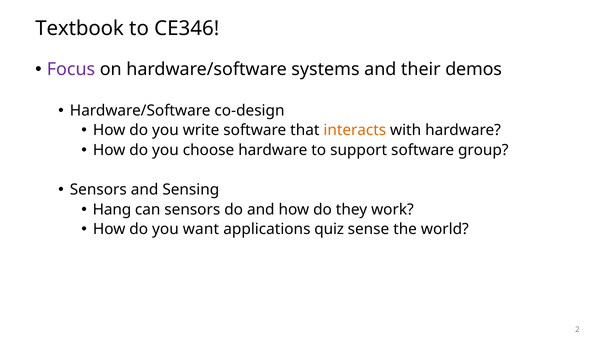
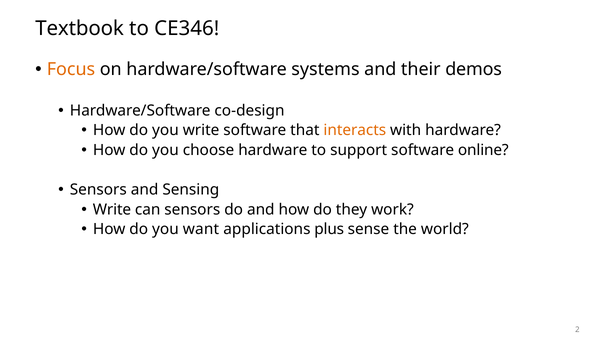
Focus colour: purple -> orange
group: group -> online
Hang at (112, 210): Hang -> Write
quiz: quiz -> plus
